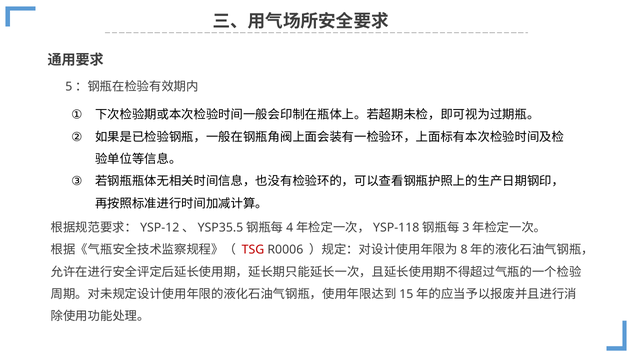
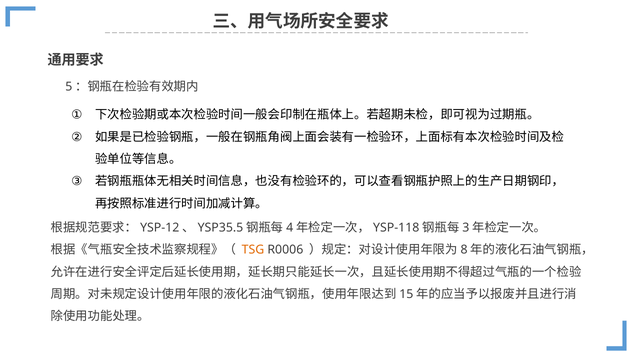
TSG colour: red -> orange
